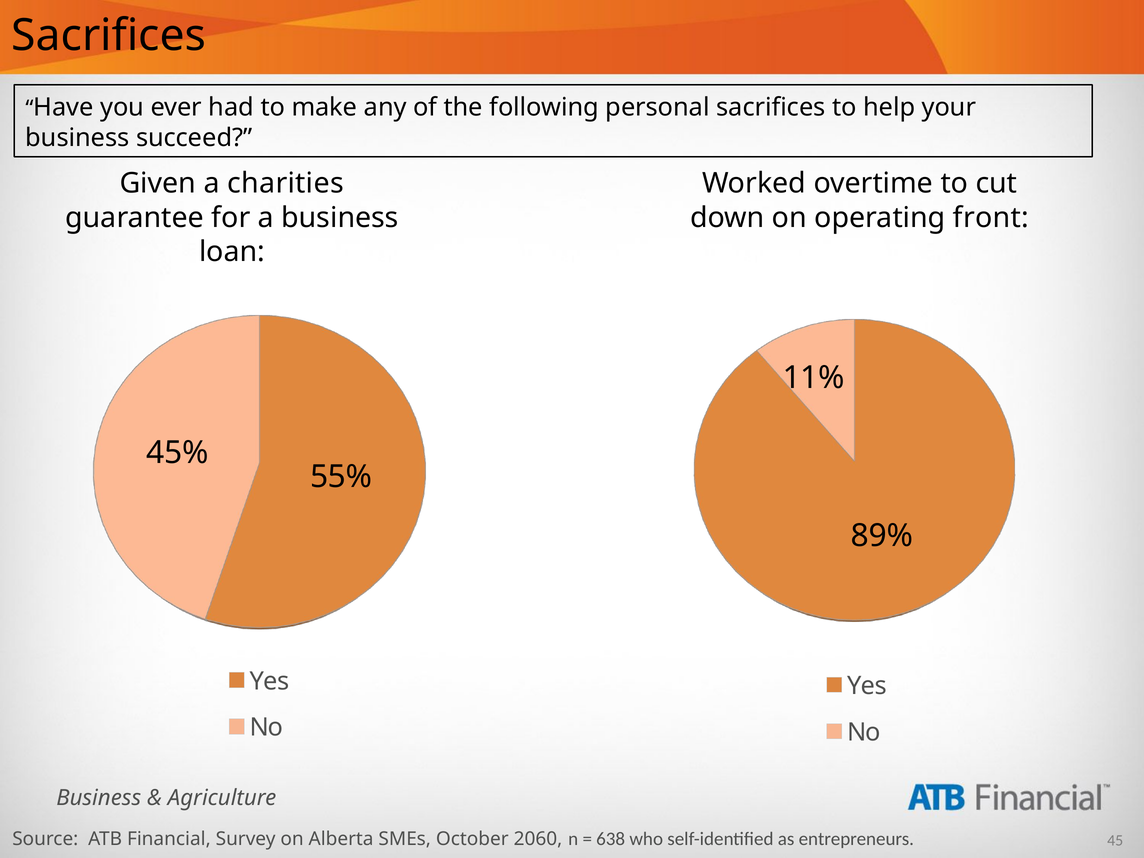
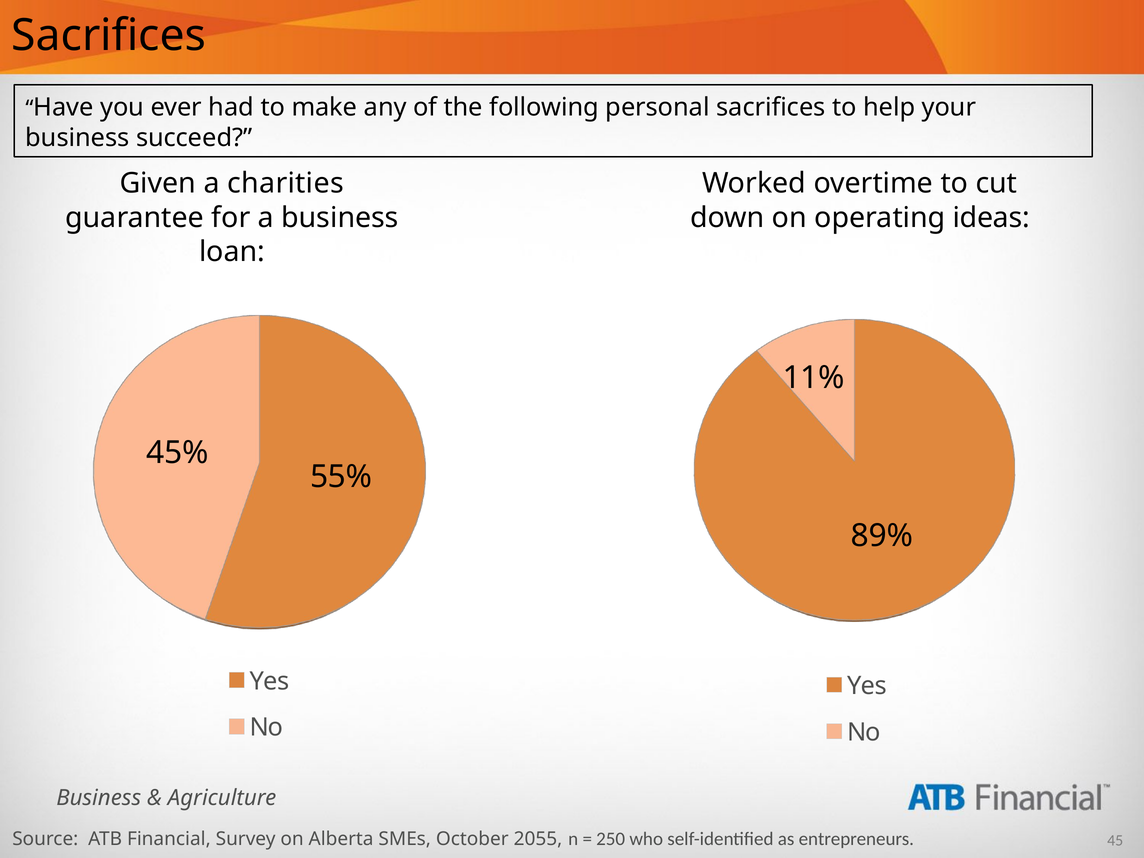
front: front -> ideas
2060: 2060 -> 2055
638: 638 -> 250
